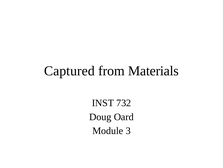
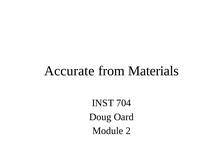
Captured: Captured -> Accurate
732: 732 -> 704
3: 3 -> 2
